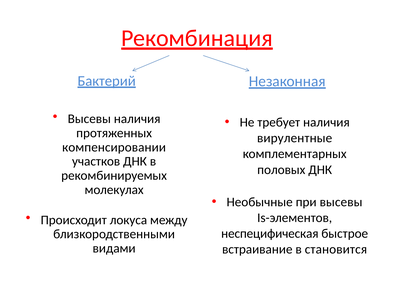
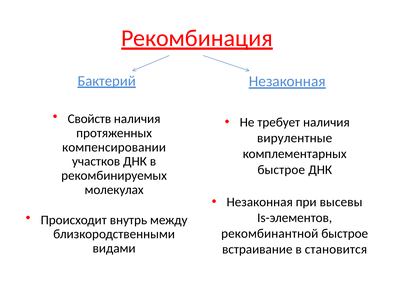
Высевы at (89, 119): Высевы -> Свойств
половых at (281, 169): половых -> быстрое
Необычные at (260, 202): Необычные -> Незаконная
локуса: локуса -> внутрь
неспецифическая: неспецифическая -> рекомбинантной
